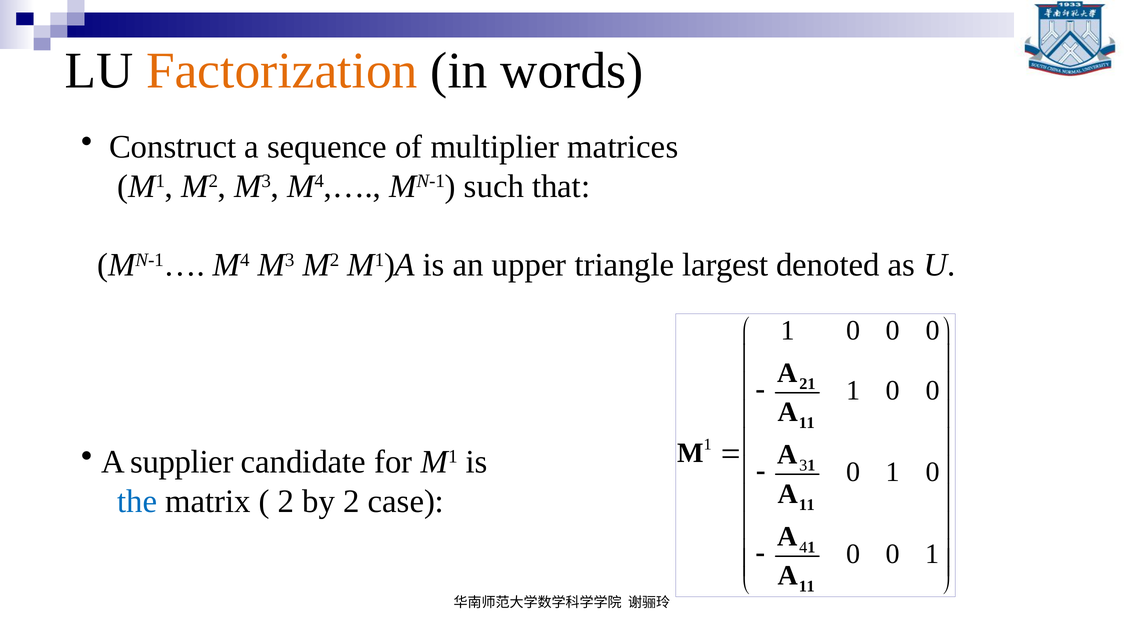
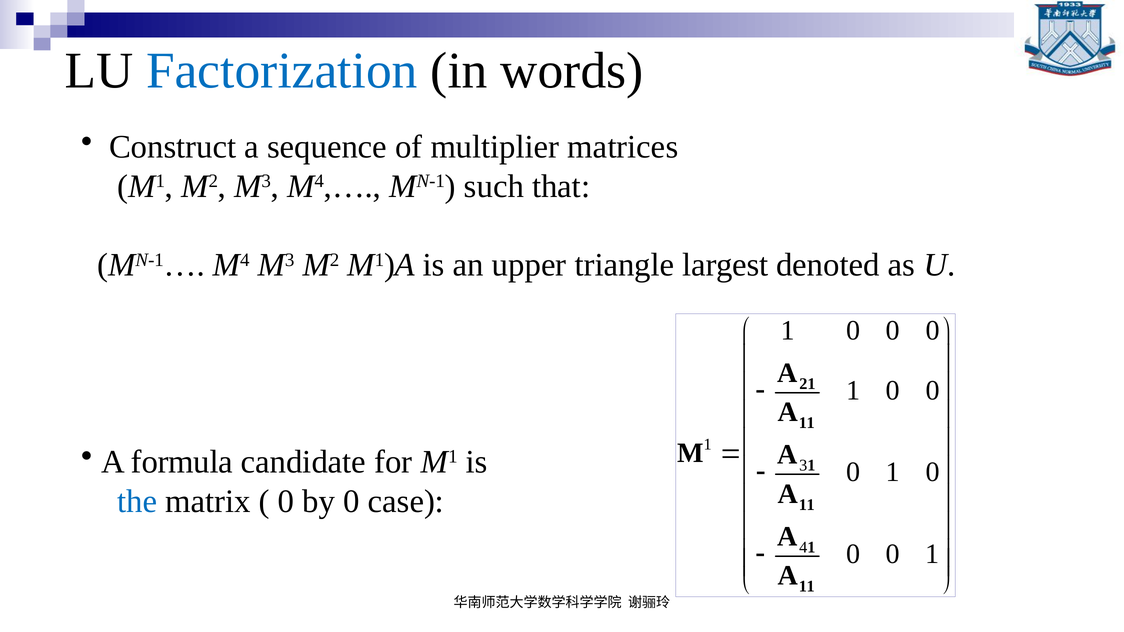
Factorization colour: orange -> blue
supplier: supplier -> formula
2 at (286, 501): 2 -> 0
by 2: 2 -> 0
